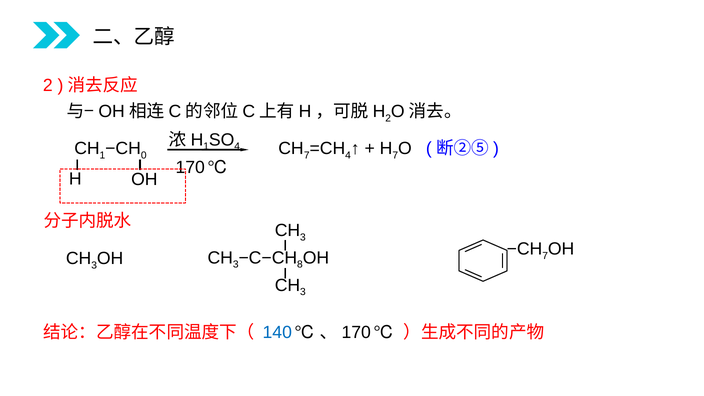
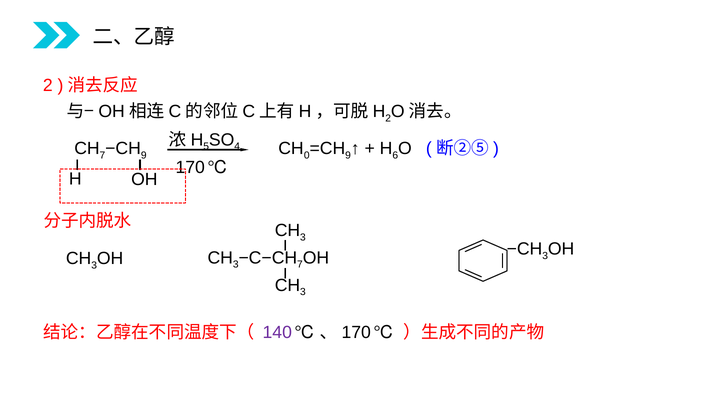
1 at (206, 147): 1 -> 5
1 at (102, 155): 1 -> 7
0 at (144, 155): 0 -> 9
7 at (307, 155): 7 -> 0
4 at (348, 155): 4 -> 9
H 7: 7 -> 6
7 at (545, 256): 7 -> 3
8 at (300, 265): 8 -> 7
140 colour: blue -> purple
